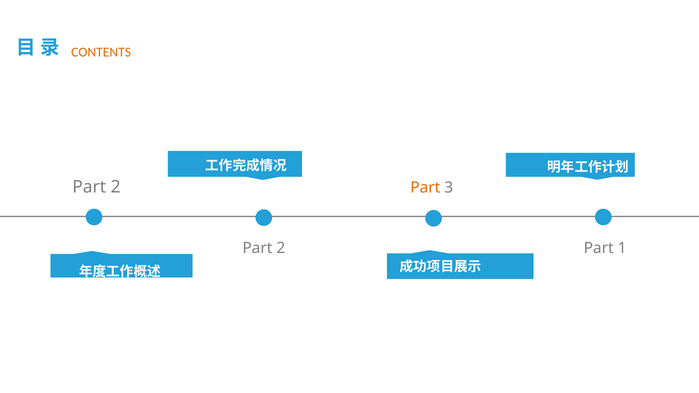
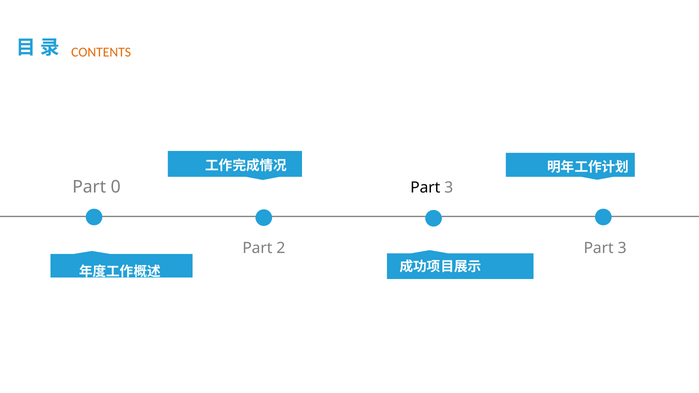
2 at (116, 187): 2 -> 0
Part at (425, 188) colour: orange -> black
1 at (622, 248): 1 -> 3
